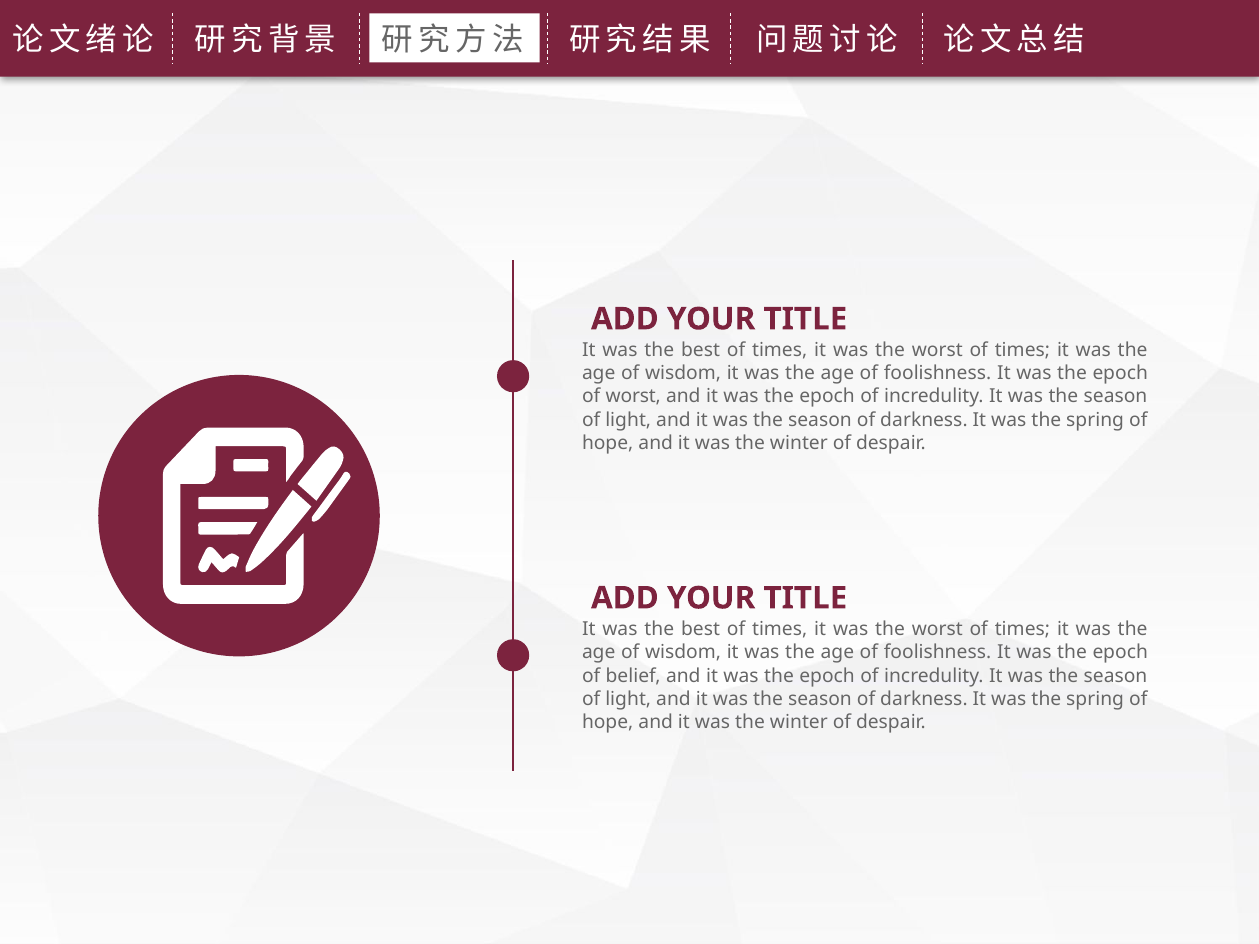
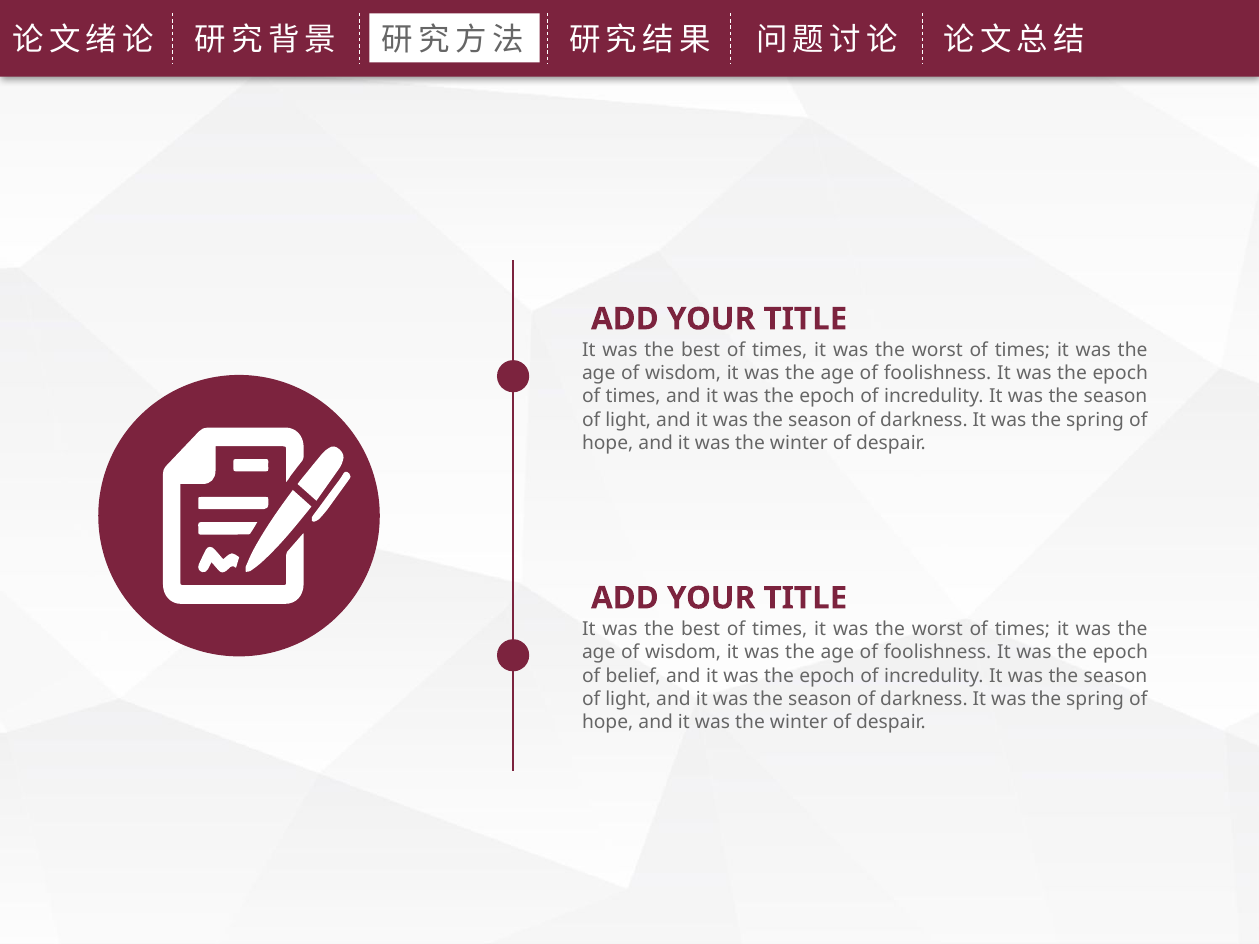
worst at (633, 397): worst -> times
